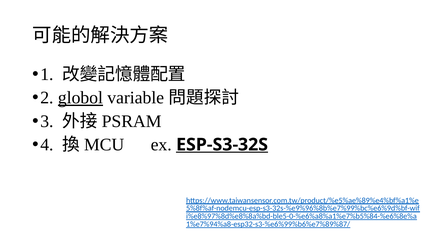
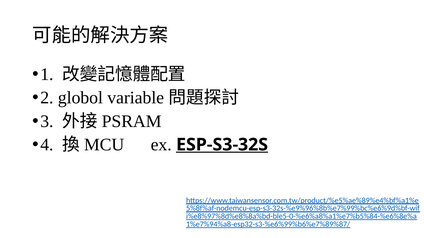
globol underline: present -> none
